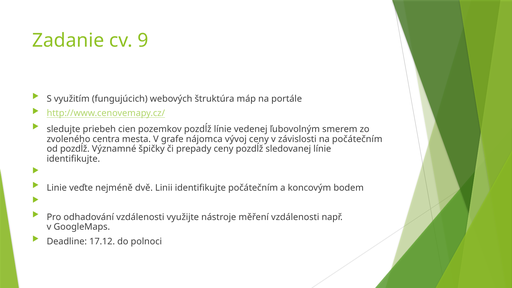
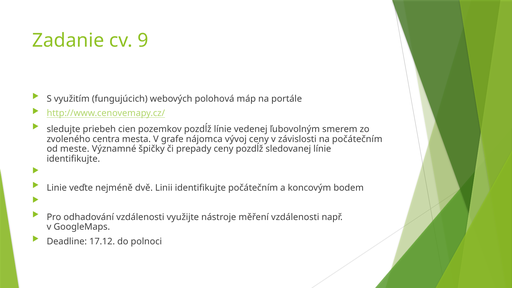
štruktúra: štruktúra -> polohová
od pozdĺž: pozdĺž -> meste
